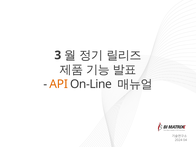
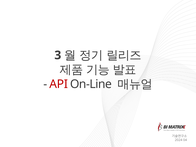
API colour: orange -> red
